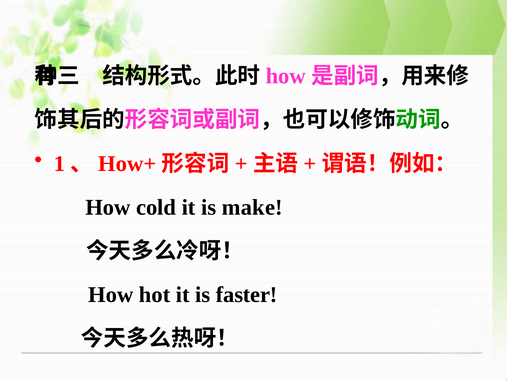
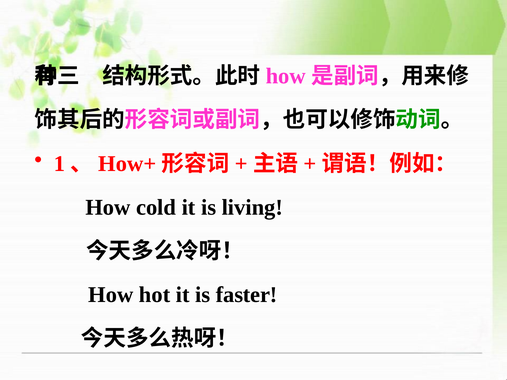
make: make -> living
